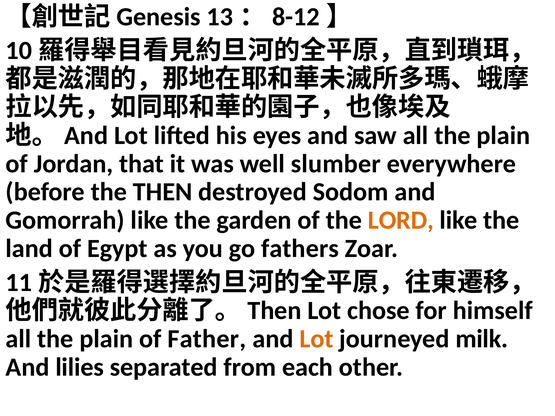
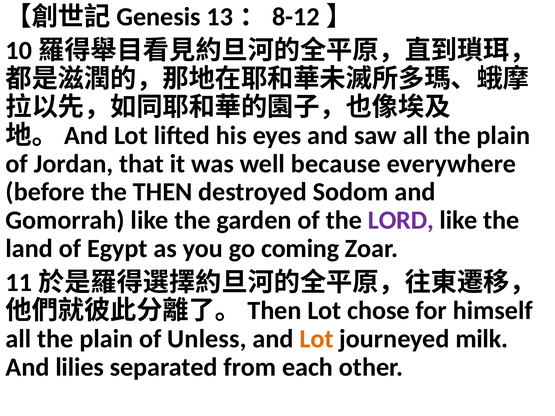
slumber: slumber -> because
LORD colour: orange -> purple
fathers: fathers -> coming
Father: Father -> Unless
